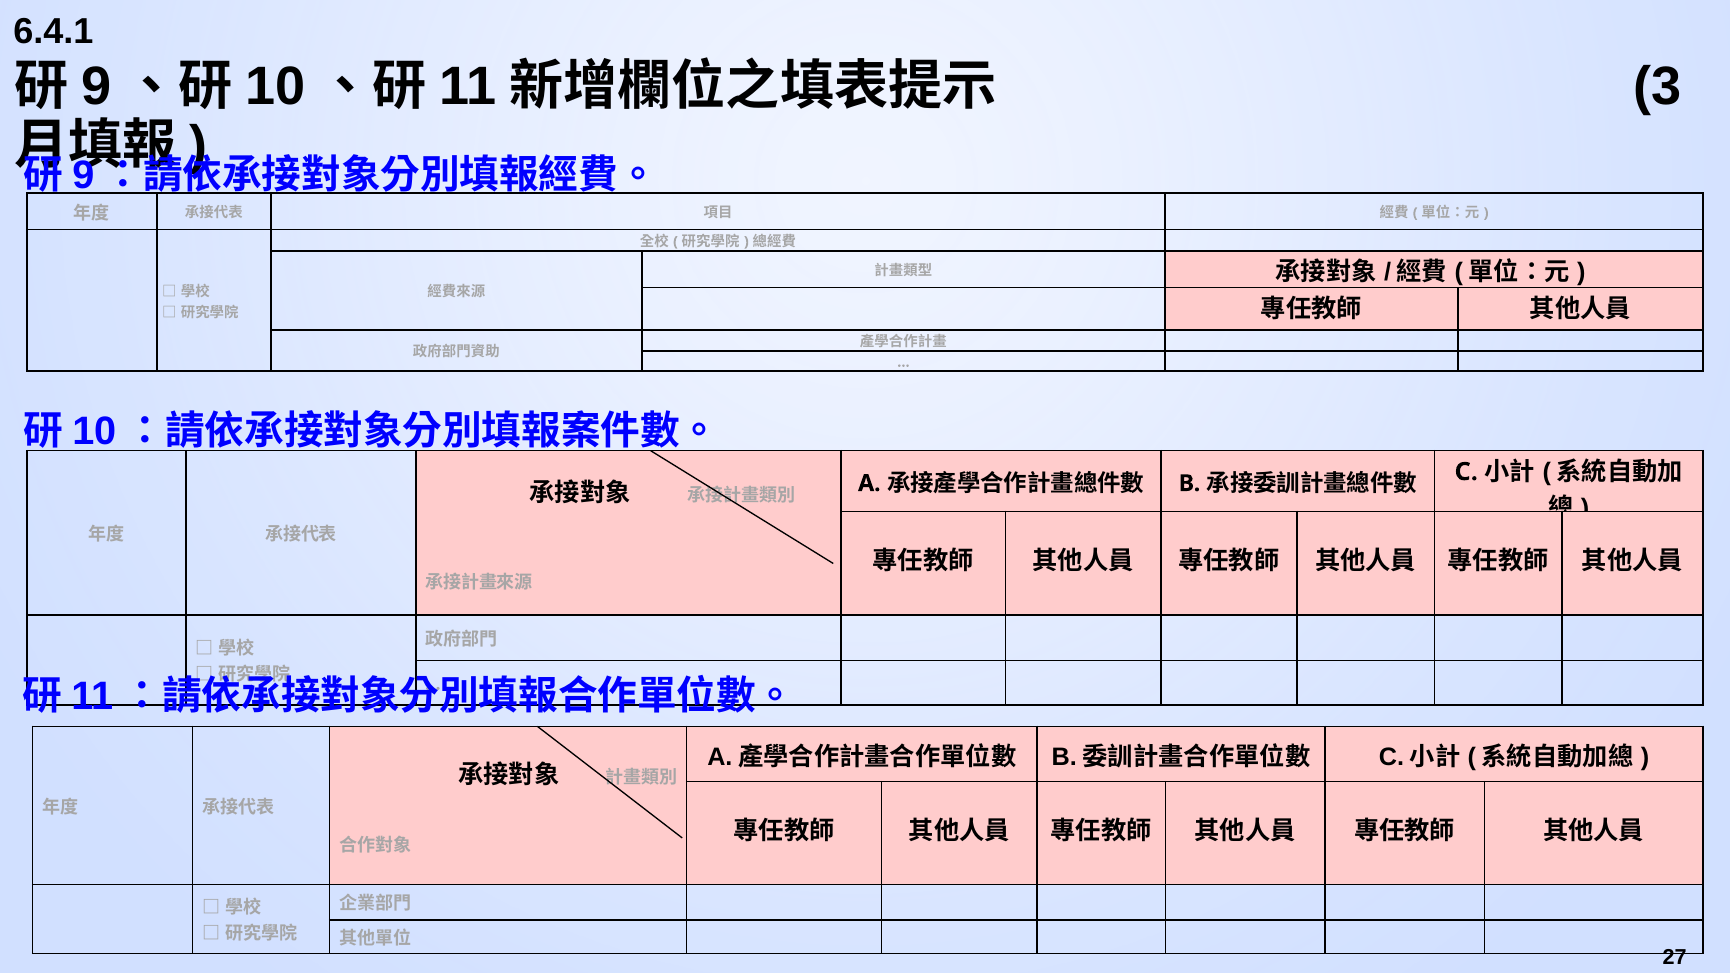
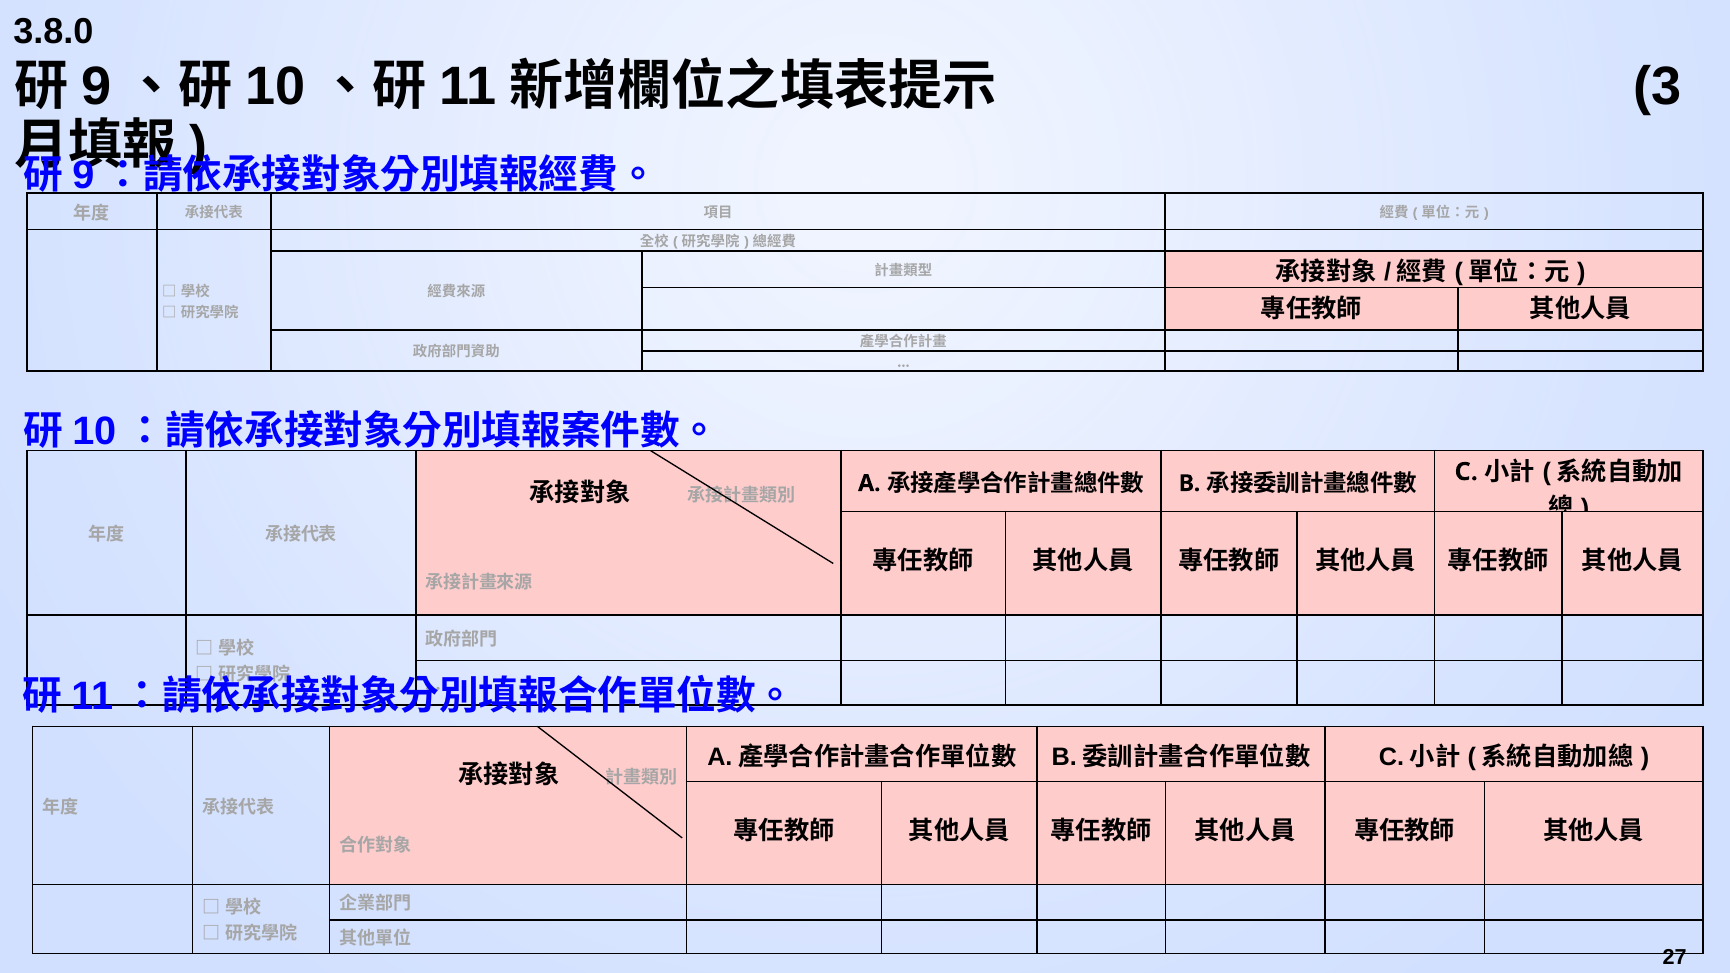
6.4.1: 6.4.1 -> 3.8.0
